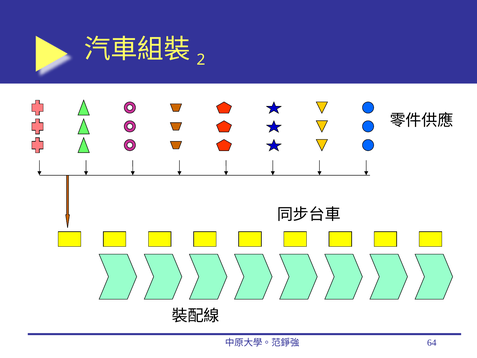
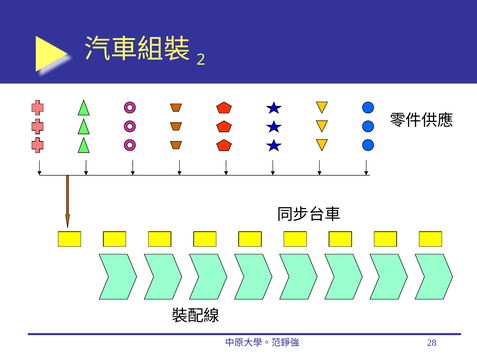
64: 64 -> 28
